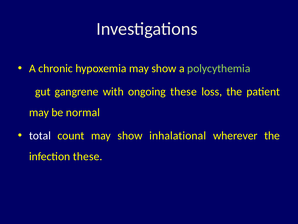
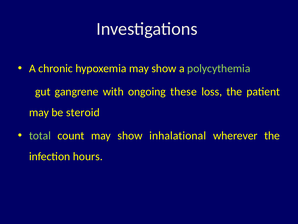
normal: normal -> steroid
total colour: white -> light green
infection these: these -> hours
